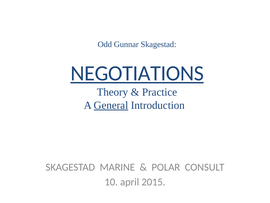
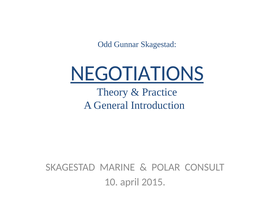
General underline: present -> none
